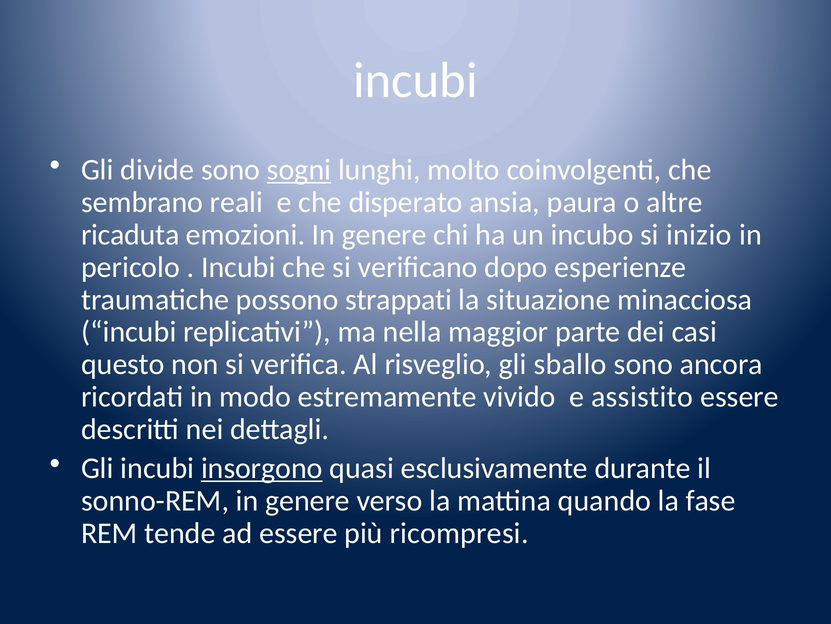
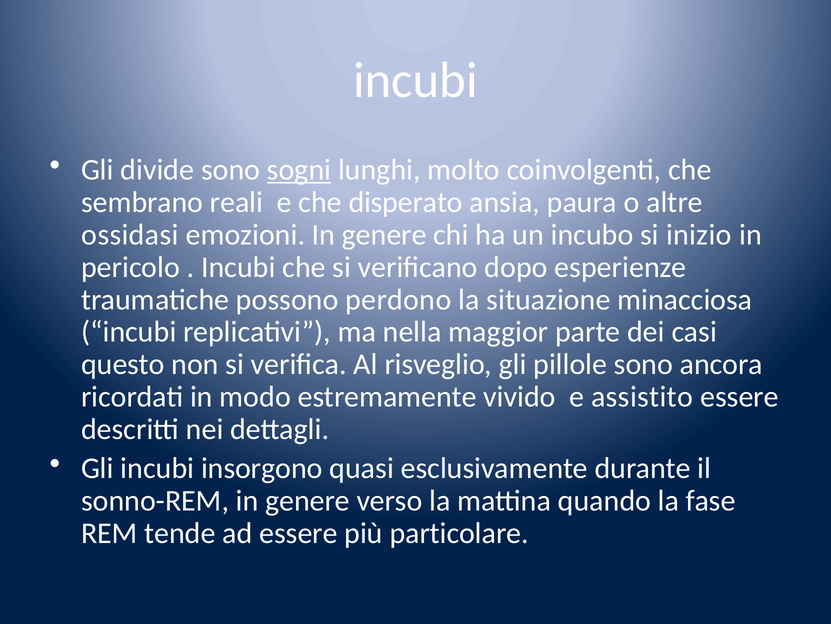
ricaduta: ricaduta -> ossidasi
strappati: strappati -> perdono
sballo: sballo -> pillole
insorgono underline: present -> none
ricompresi: ricompresi -> particolare
